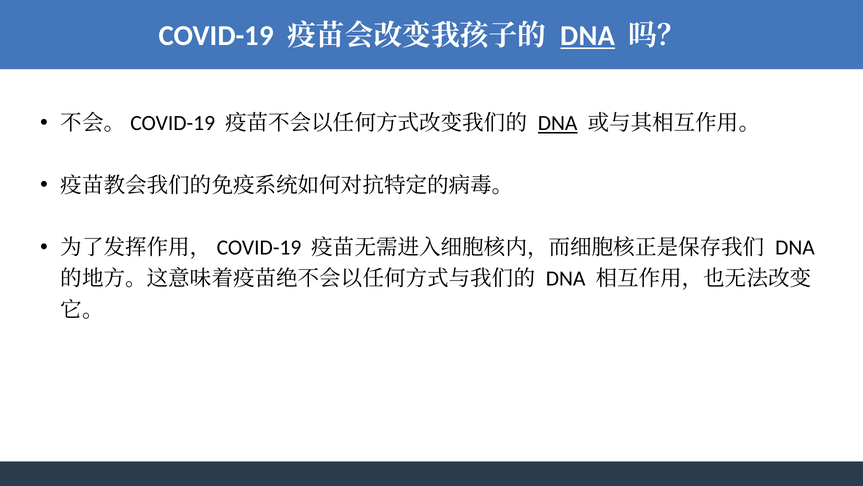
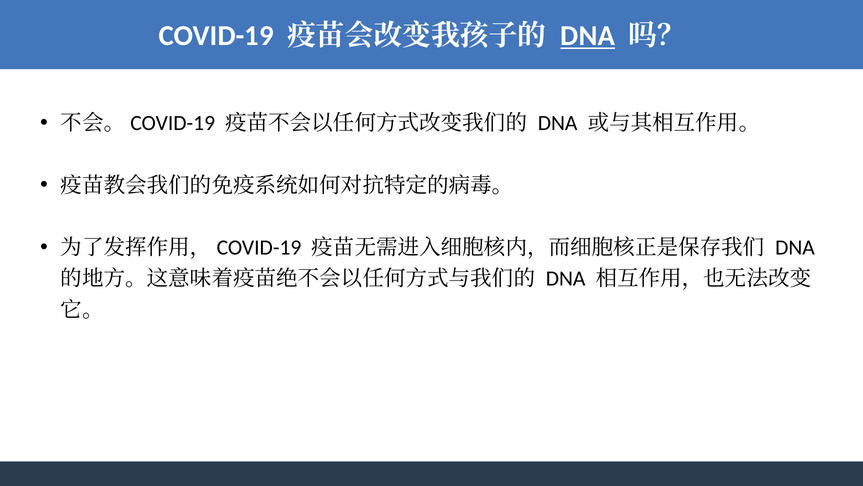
DNA at (558, 123) underline: present -> none
